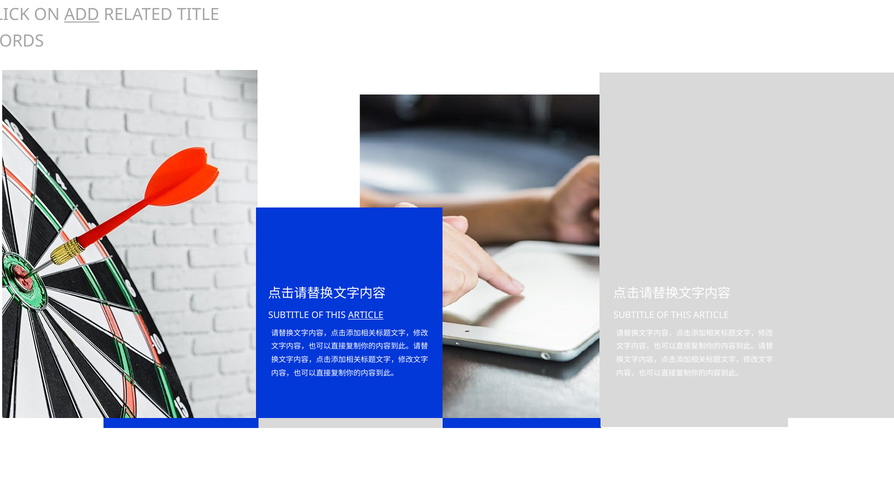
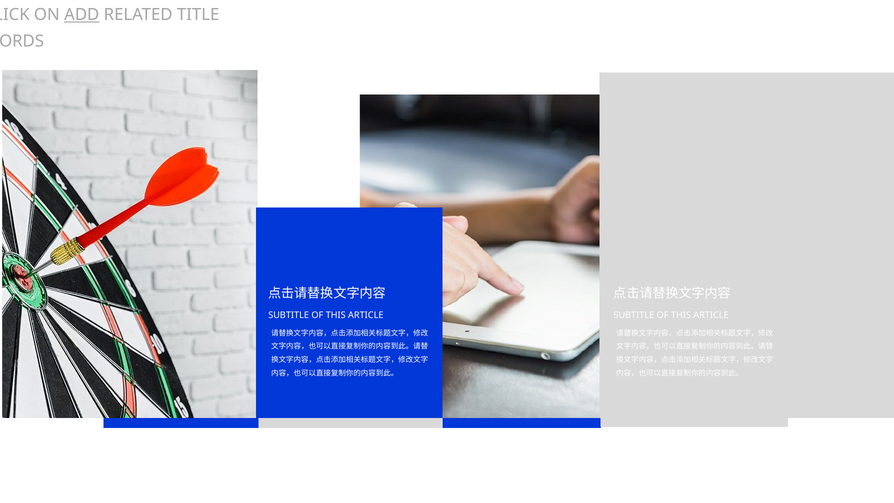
ARTICLE at (366, 315) underline: present -> none
